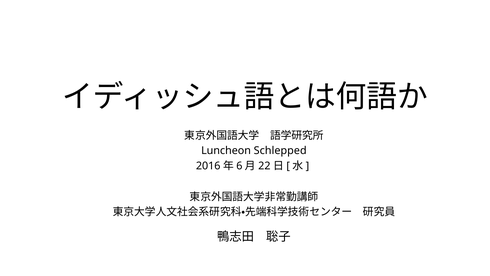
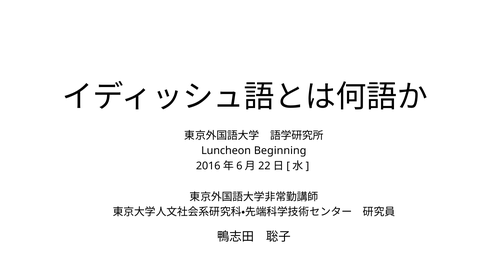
Schlepped: Schlepped -> Beginning
